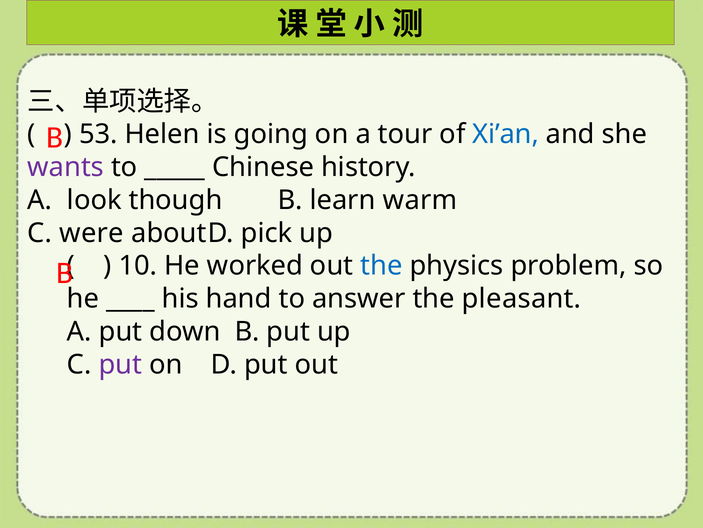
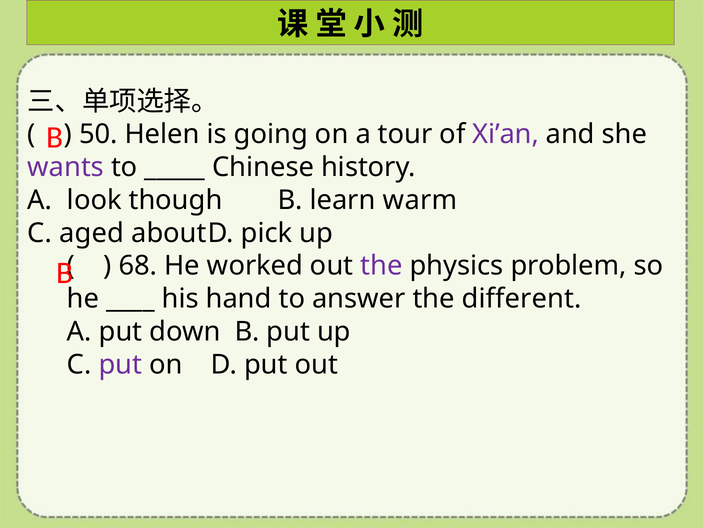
53: 53 -> 50
Xi’an colour: blue -> purple
were: were -> aged
10: 10 -> 68
the at (381, 266) colour: blue -> purple
pleasant: pleasant -> different
